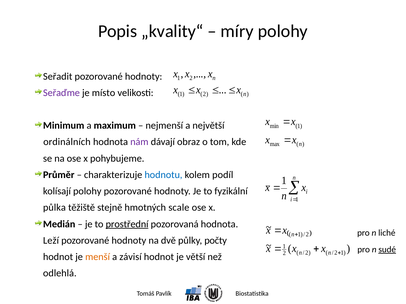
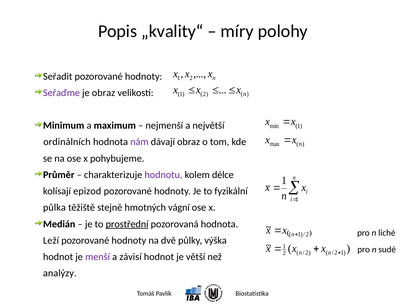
je místo: místo -> obraz
hodnotu colour: blue -> purple
podíl: podíl -> délce
kolísají polohy: polohy -> epizod
scale: scale -> vágní
počty: počty -> výška
sudé underline: present -> none
menší colour: orange -> purple
odlehlá: odlehlá -> analýzy
